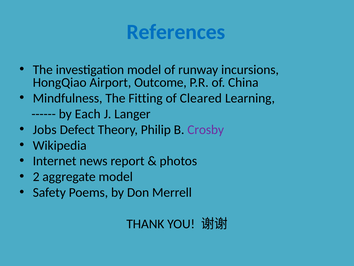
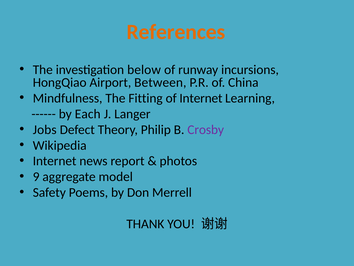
References colour: blue -> orange
investigation model: model -> below
Outcome: Outcome -> Between
of Cleared: Cleared -> Internet
2: 2 -> 9
